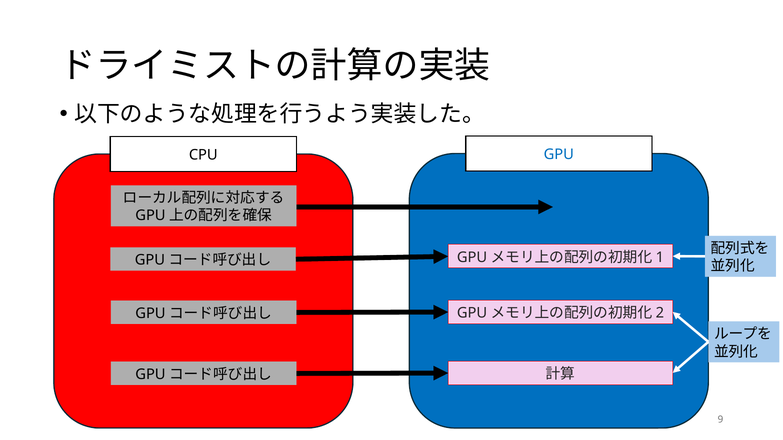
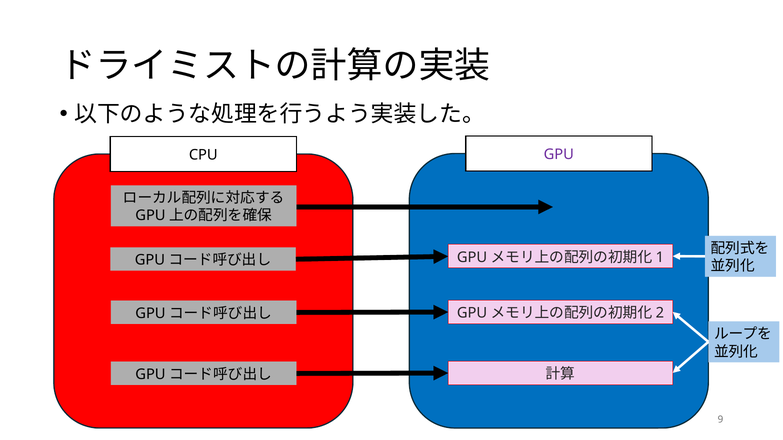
GPU colour: blue -> purple
